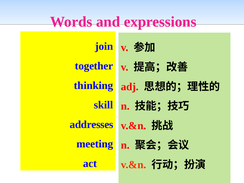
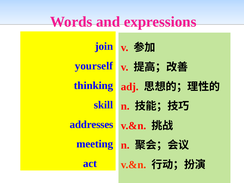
together: together -> yourself
